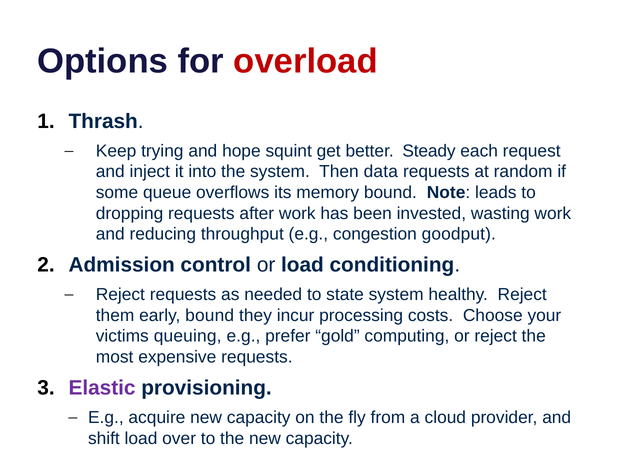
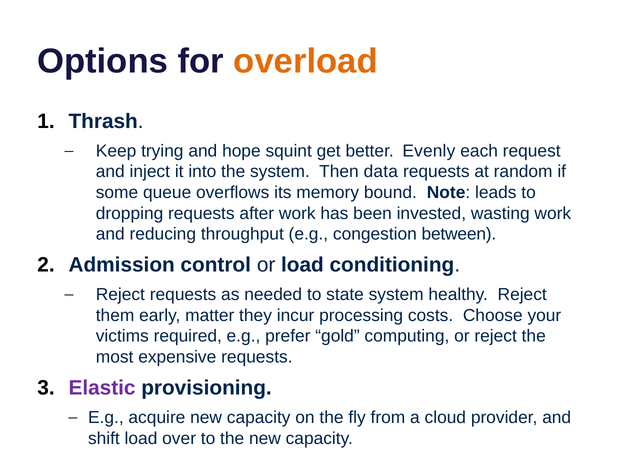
overload colour: red -> orange
Steady: Steady -> Evenly
goodput: goodput -> between
early bound: bound -> matter
queuing: queuing -> required
